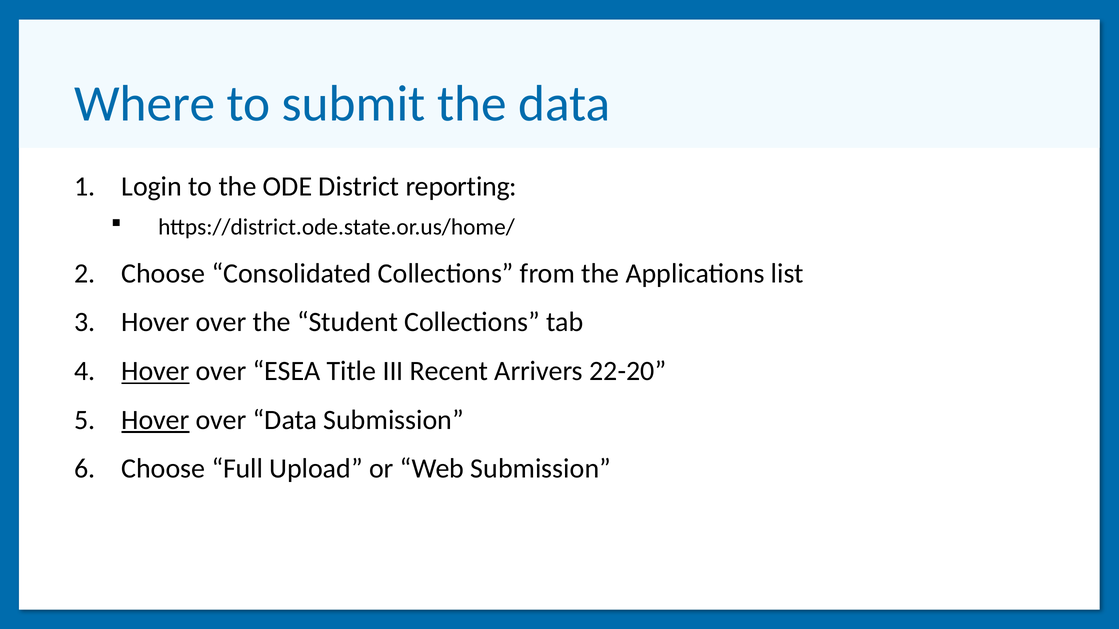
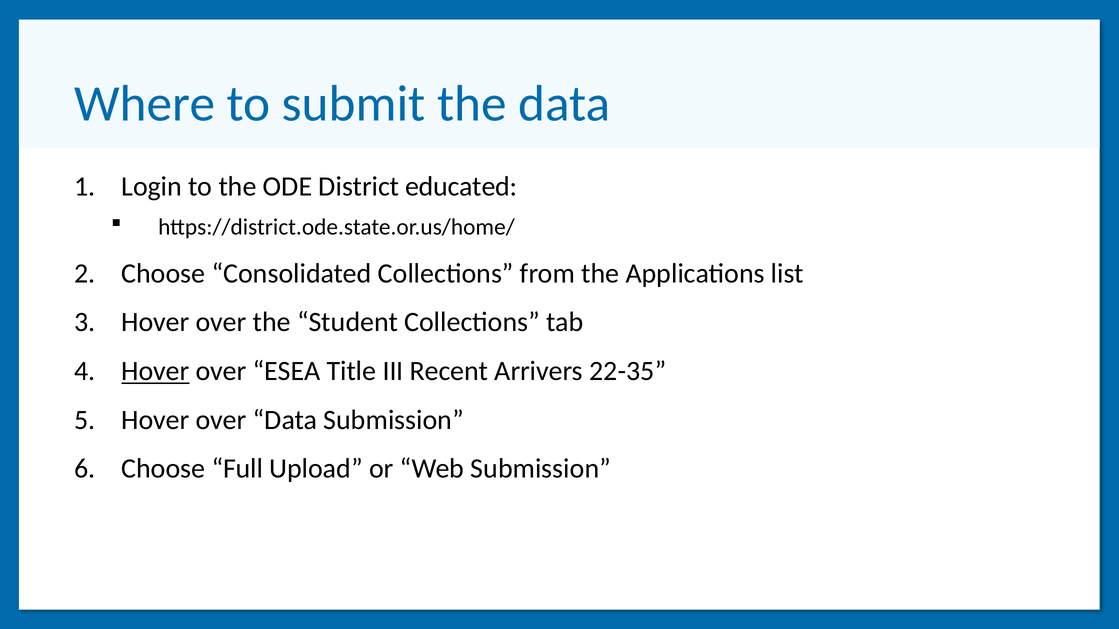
reporting: reporting -> educated
22-20: 22-20 -> 22-35
Hover at (155, 420) underline: present -> none
